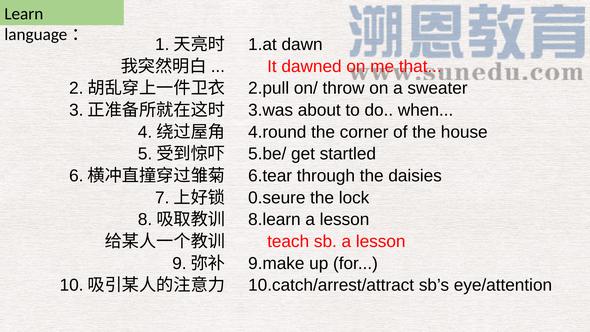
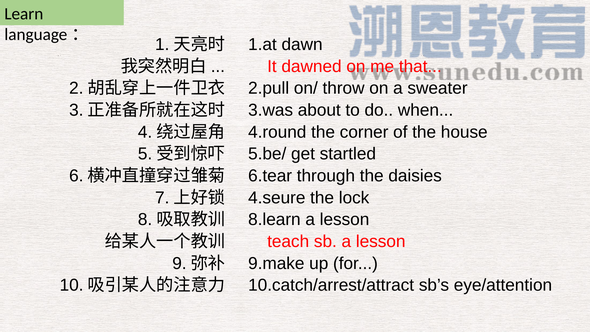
0.seure: 0.seure -> 4.seure
